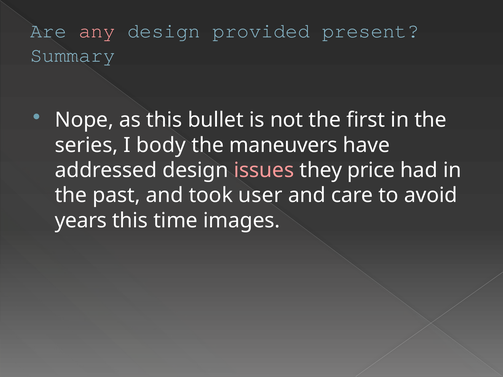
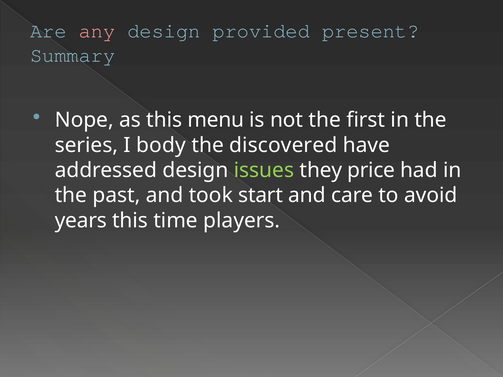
bullet: bullet -> menu
maneuvers: maneuvers -> discovered
issues colour: pink -> light green
user: user -> start
images: images -> players
